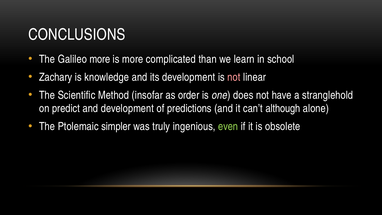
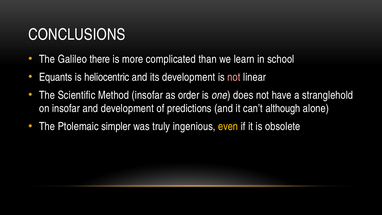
Galileo more: more -> there
Zachary: Zachary -> Equants
knowledge: knowledge -> heliocentric
on predict: predict -> insofar
even colour: light green -> yellow
